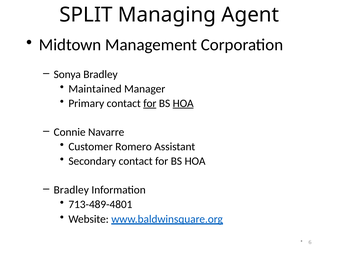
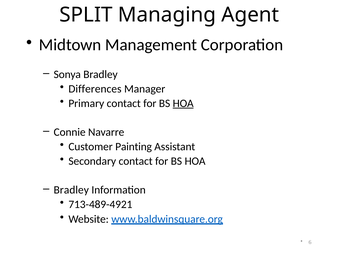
Maintained: Maintained -> Differences
for at (150, 103) underline: present -> none
Romero: Romero -> Painting
713-489-4801: 713-489-4801 -> 713-489-4921
